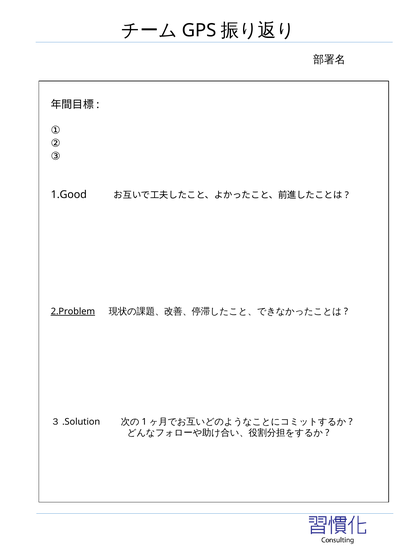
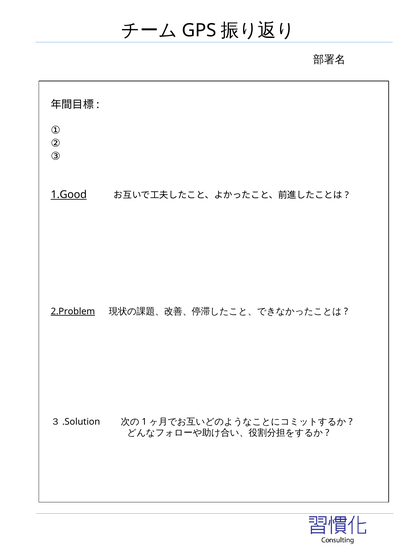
1.Good underline: none -> present
